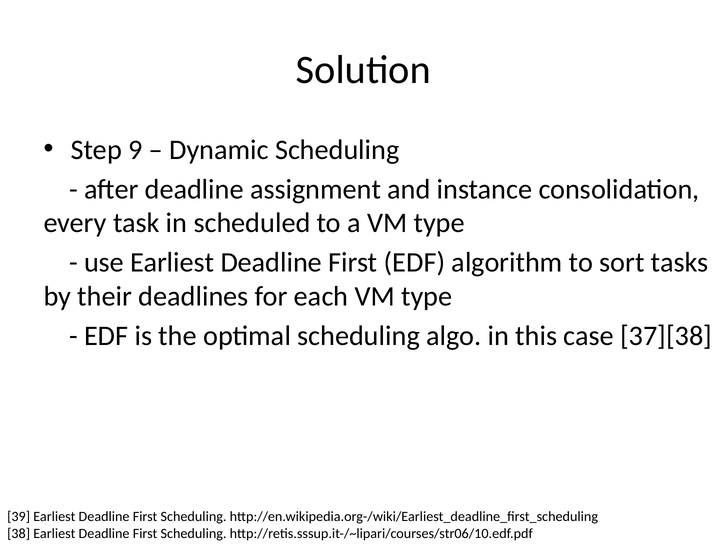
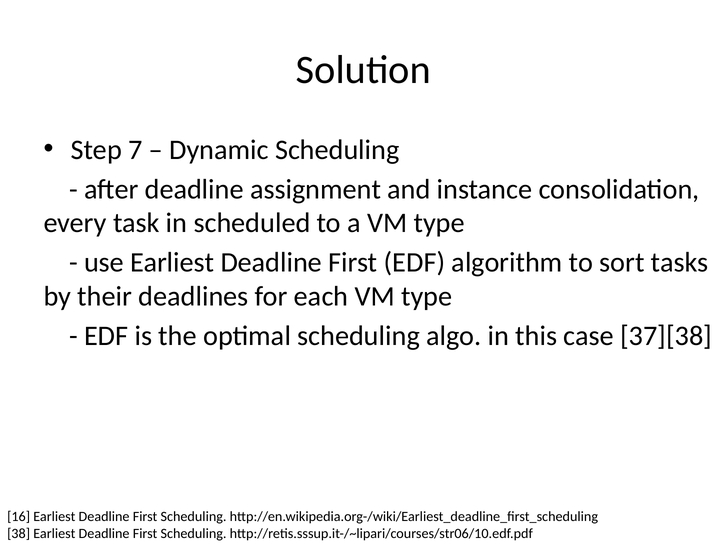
9: 9 -> 7
39: 39 -> 16
